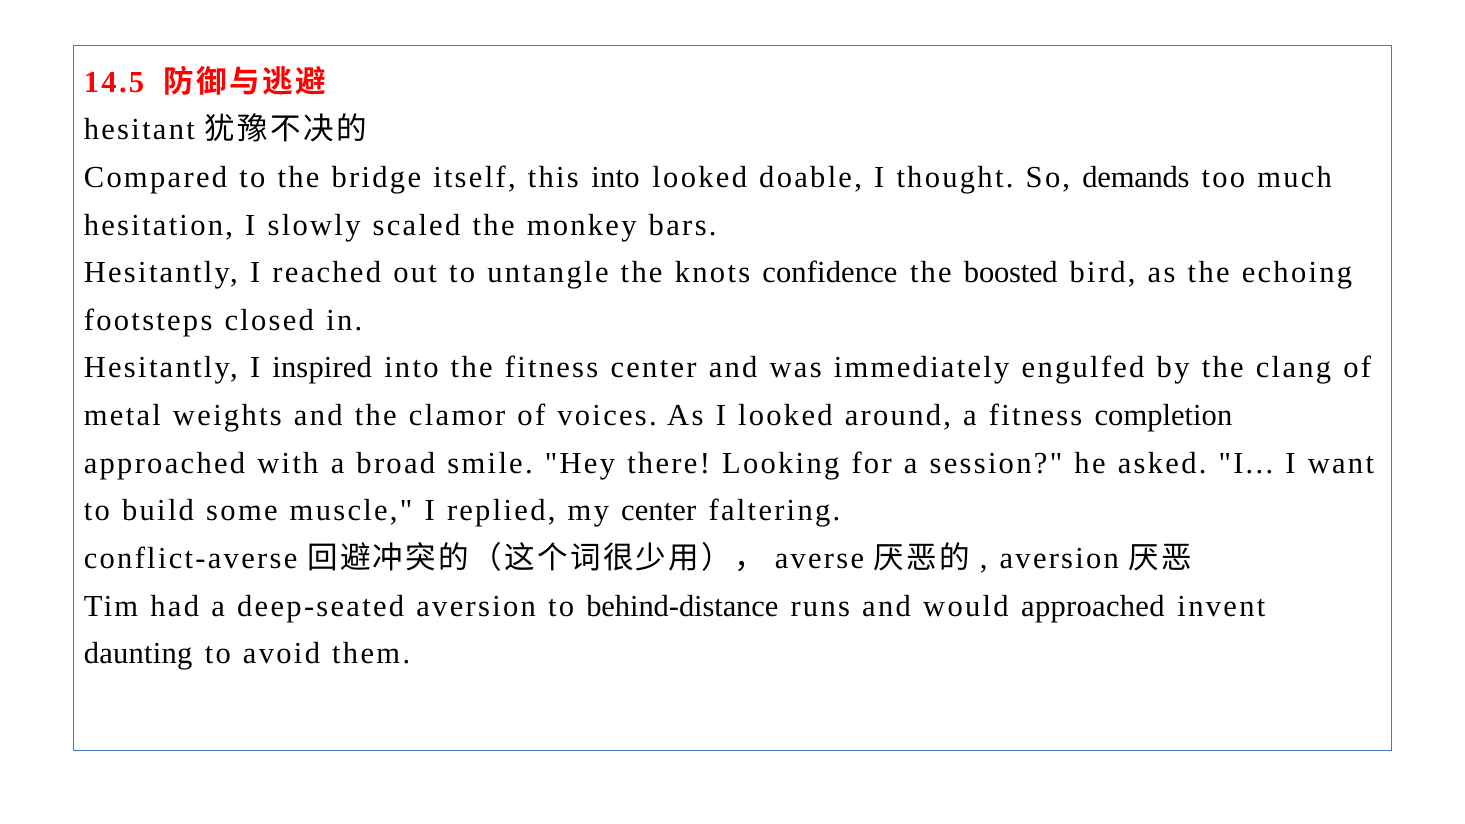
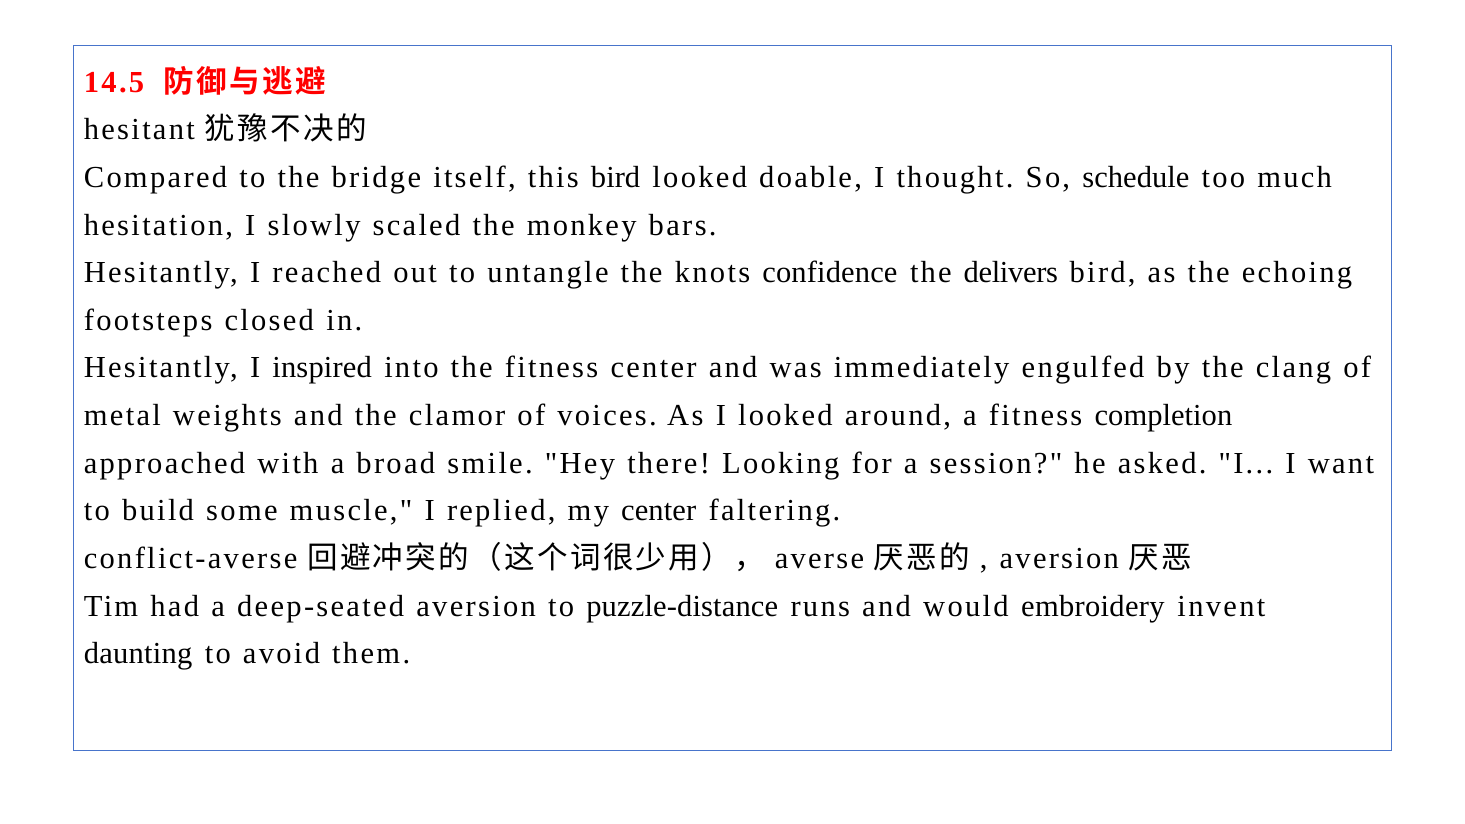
this into: into -> bird
demands: demands -> schedule
boosted: boosted -> delivers
behind-distance: behind-distance -> puzzle-distance
would approached: approached -> embroidery
